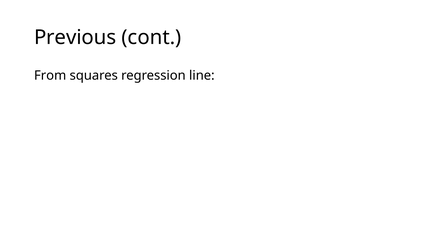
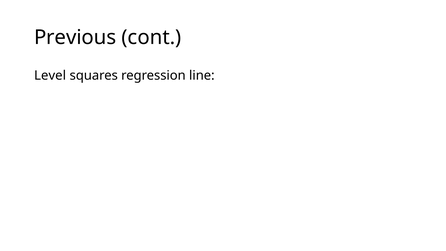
From: From -> Level
